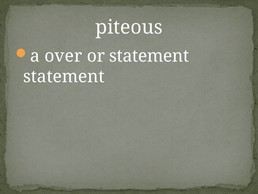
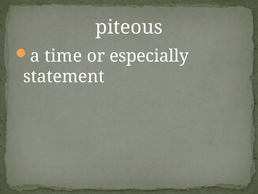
over: over -> time
or statement: statement -> especially
